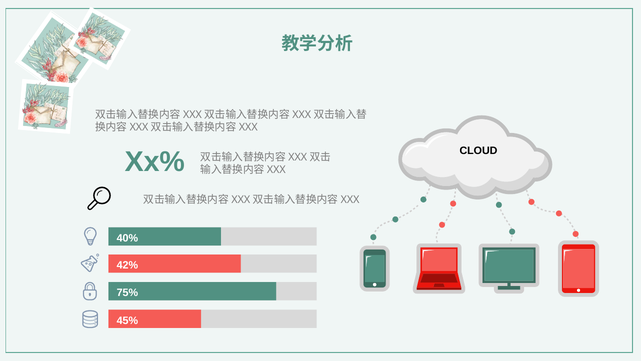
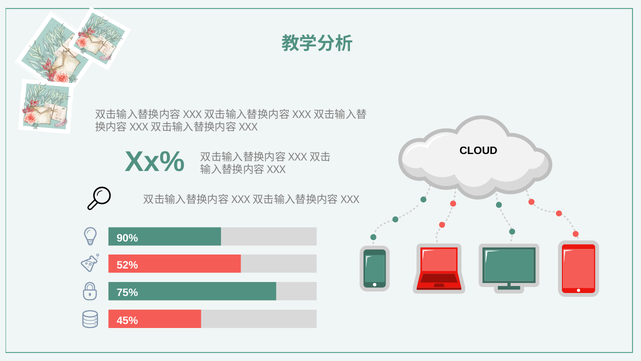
40%: 40% -> 90%
42%: 42% -> 52%
